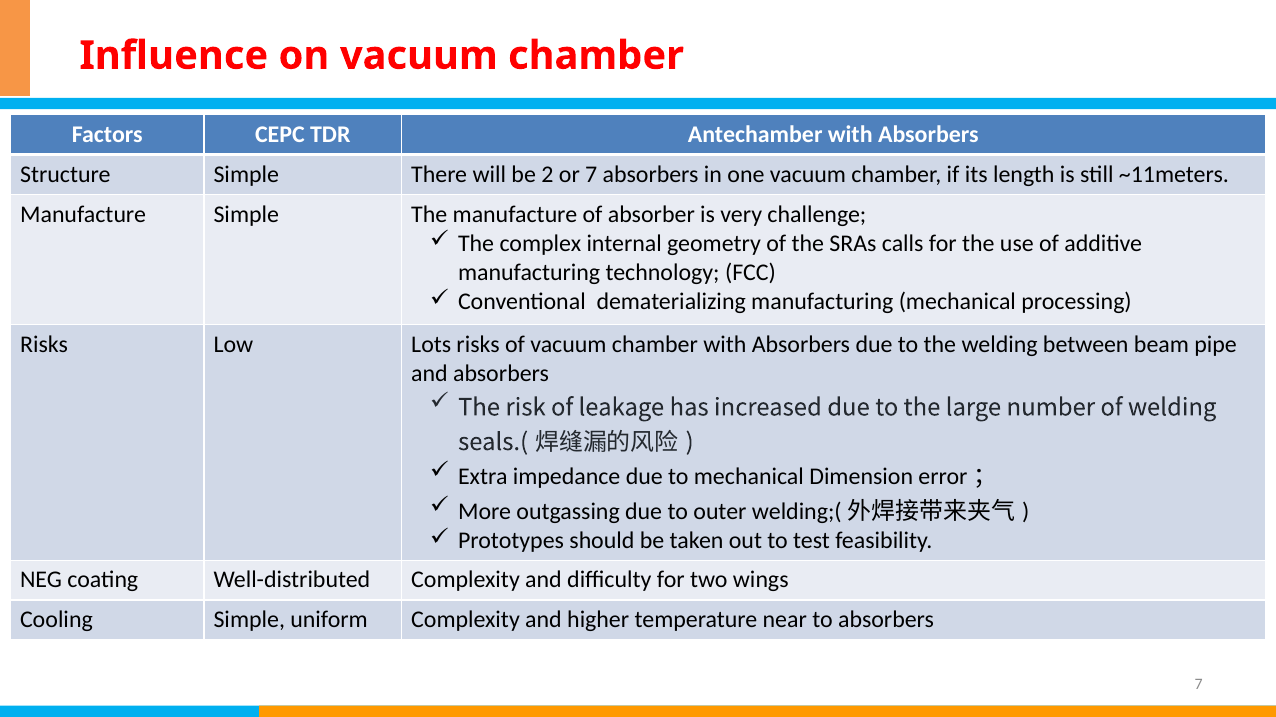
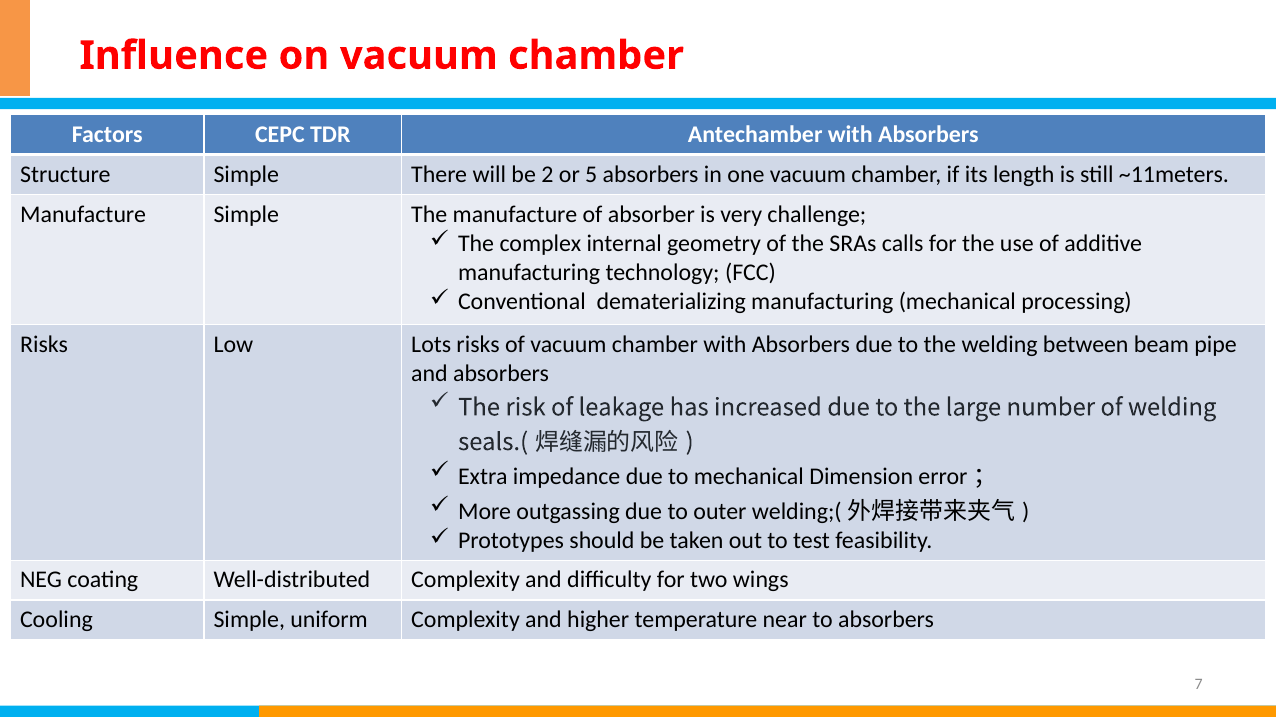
or 7: 7 -> 5
